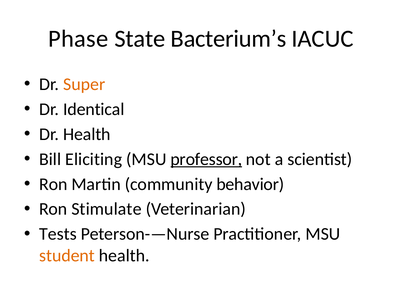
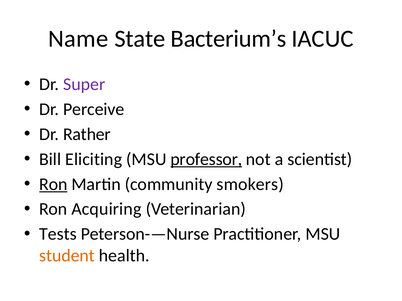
Phase: Phase -> Name
Super colour: orange -> purple
Identical: Identical -> Perceive
Dr Health: Health -> Rather
Ron at (53, 184) underline: none -> present
behavior: behavior -> smokers
Stimulate: Stimulate -> Acquiring
